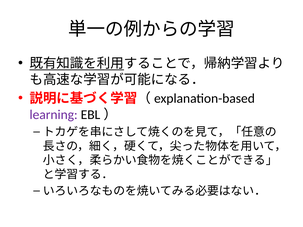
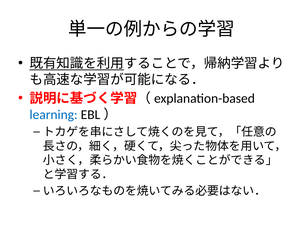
learning colour: purple -> blue
